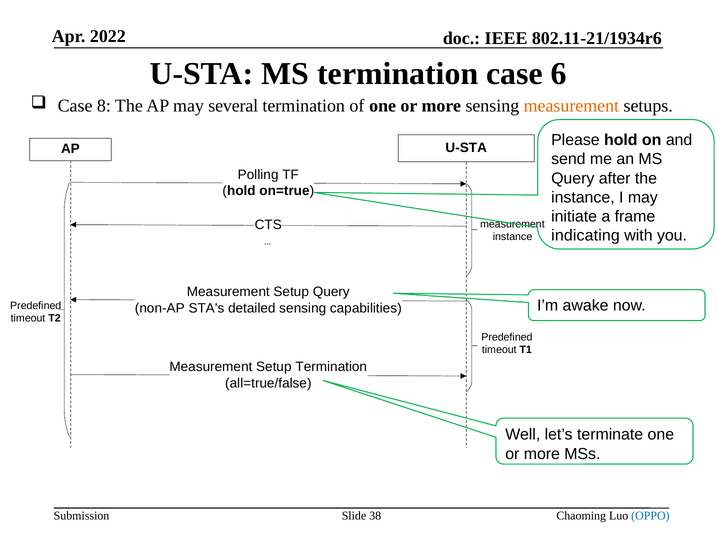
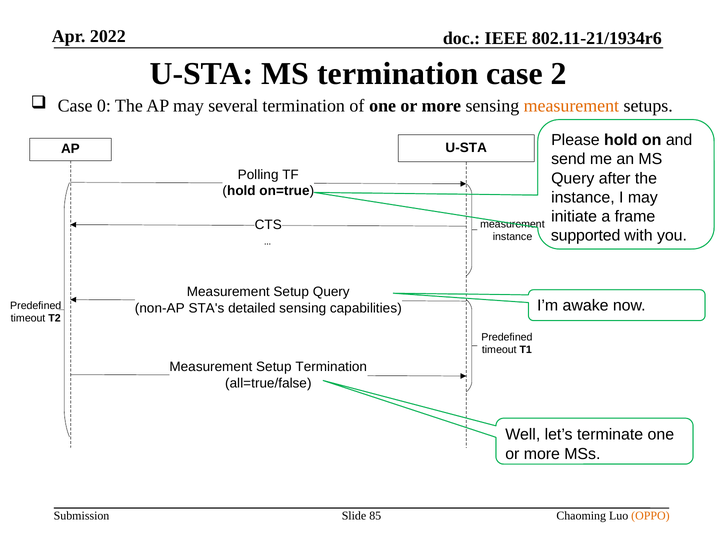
6: 6 -> 2
8: 8 -> 0
indicating: indicating -> supported
38: 38 -> 85
OPPO colour: blue -> orange
